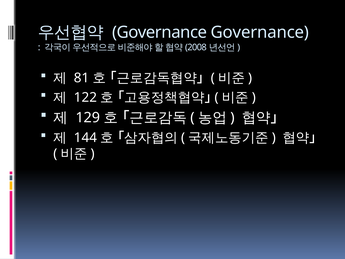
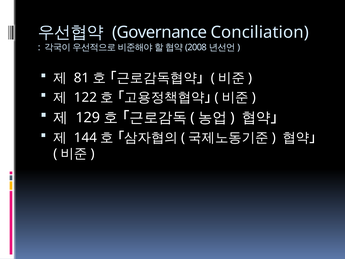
Governance Governance: Governance -> Conciliation
